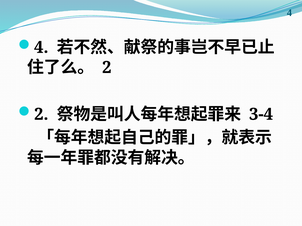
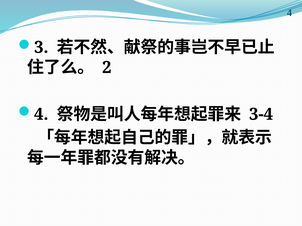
4 at (41, 47): 4 -> 3
2 at (41, 115): 2 -> 4
